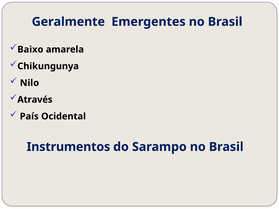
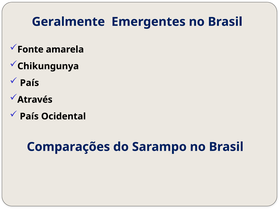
Baixo: Baixo -> Fonte
Nilo at (29, 83): Nilo -> País
Instrumentos: Instrumentos -> Comparações
